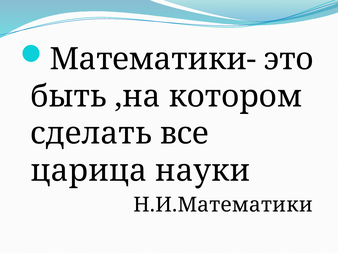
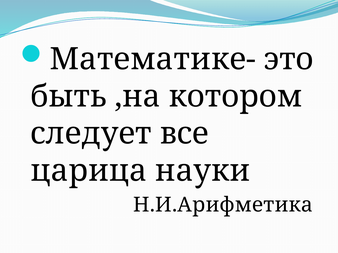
Математики-: Математики- -> Математике-
сделать: сделать -> следует
Н.И.Математики: Н.И.Математики -> Н.И.Арифметика
